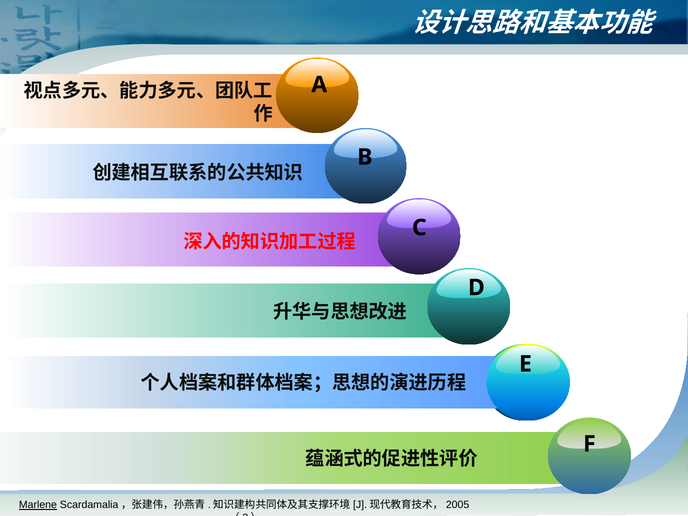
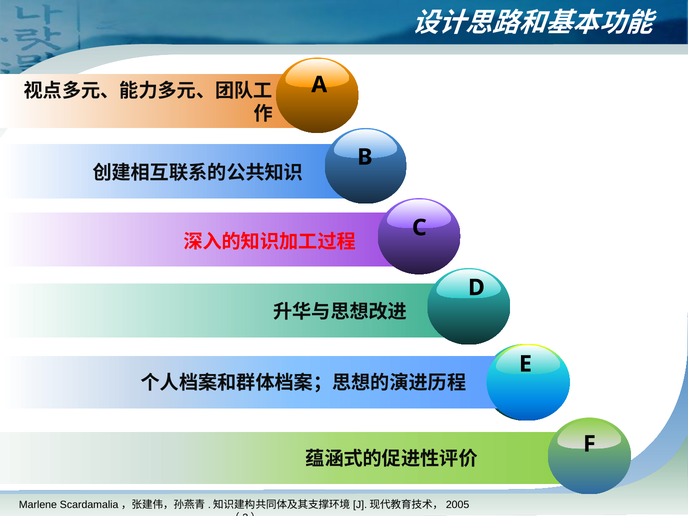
Marlene underline: present -> none
